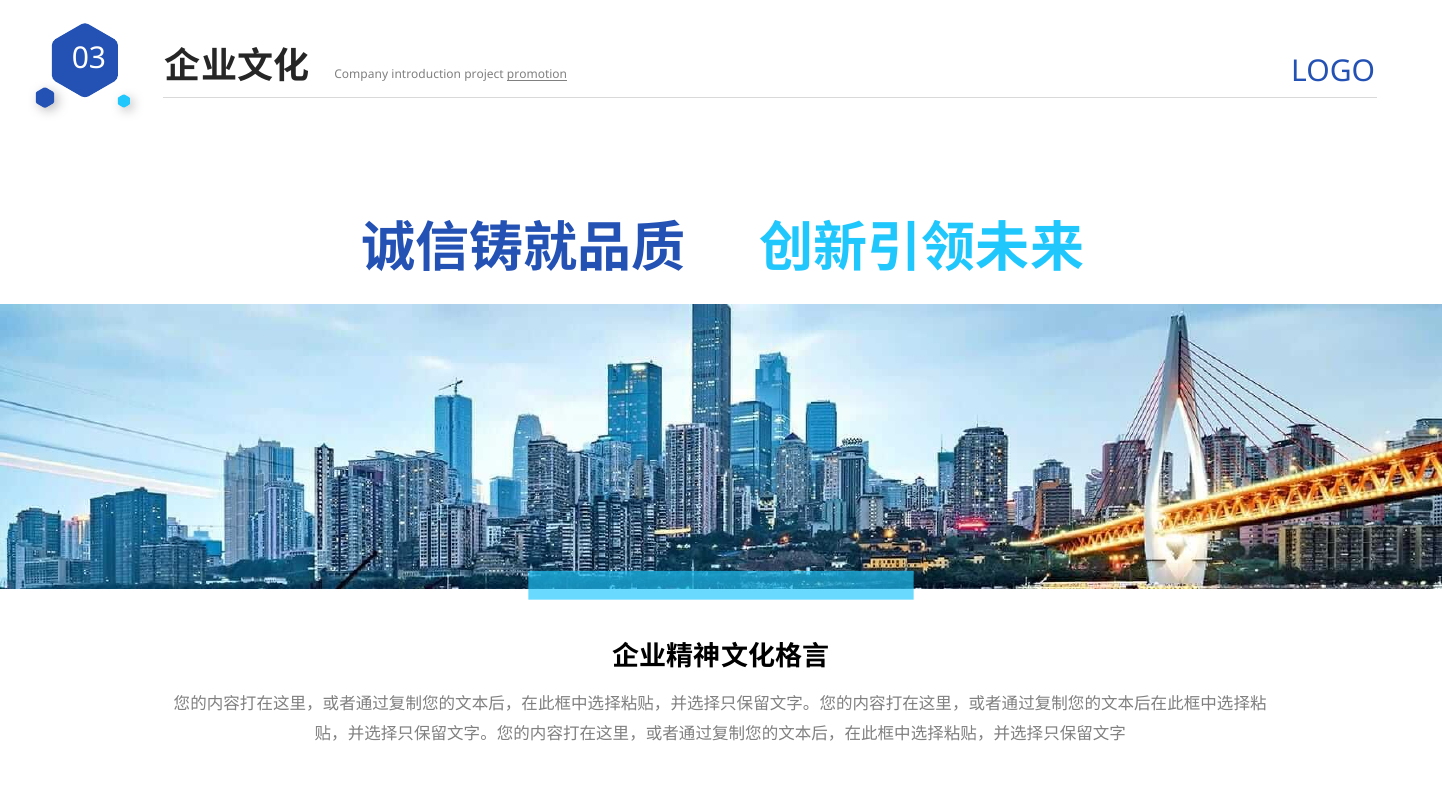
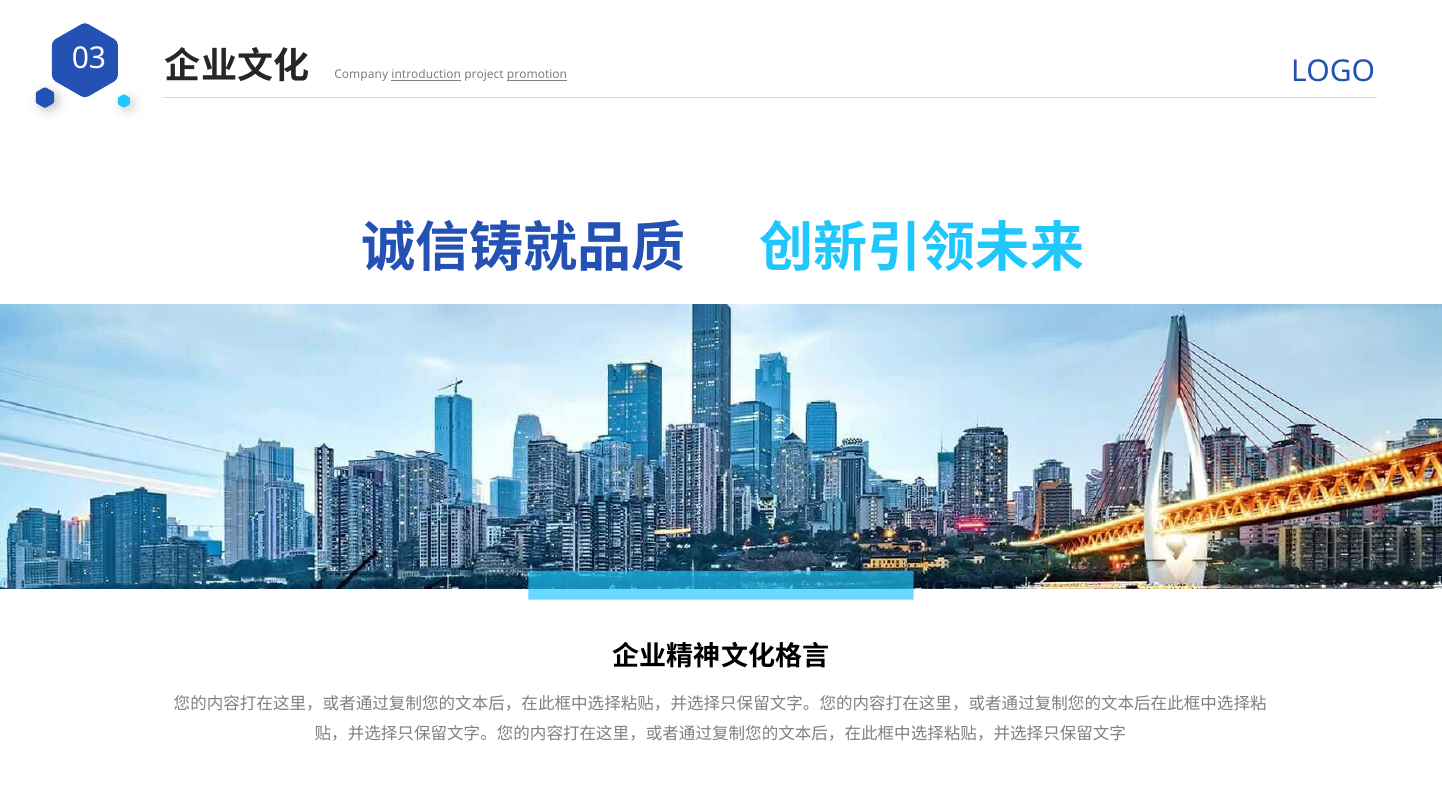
introduction underline: none -> present
